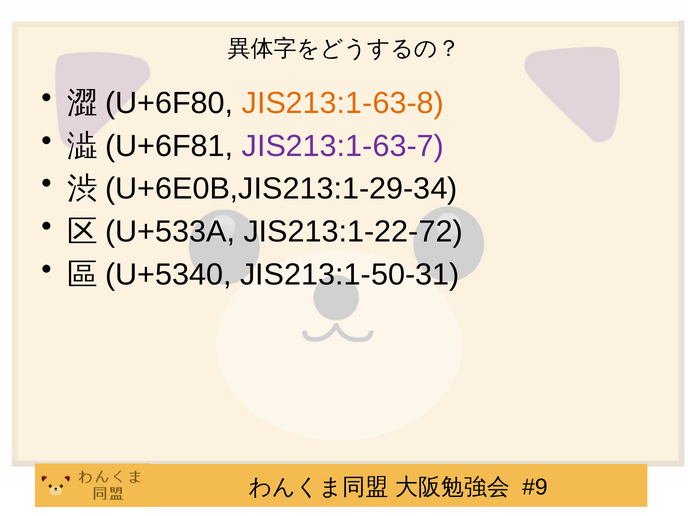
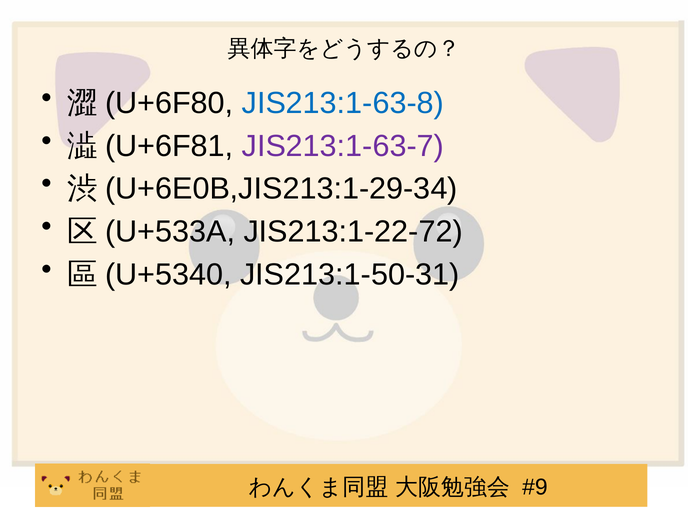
JIS213:1-63-8 colour: orange -> blue
